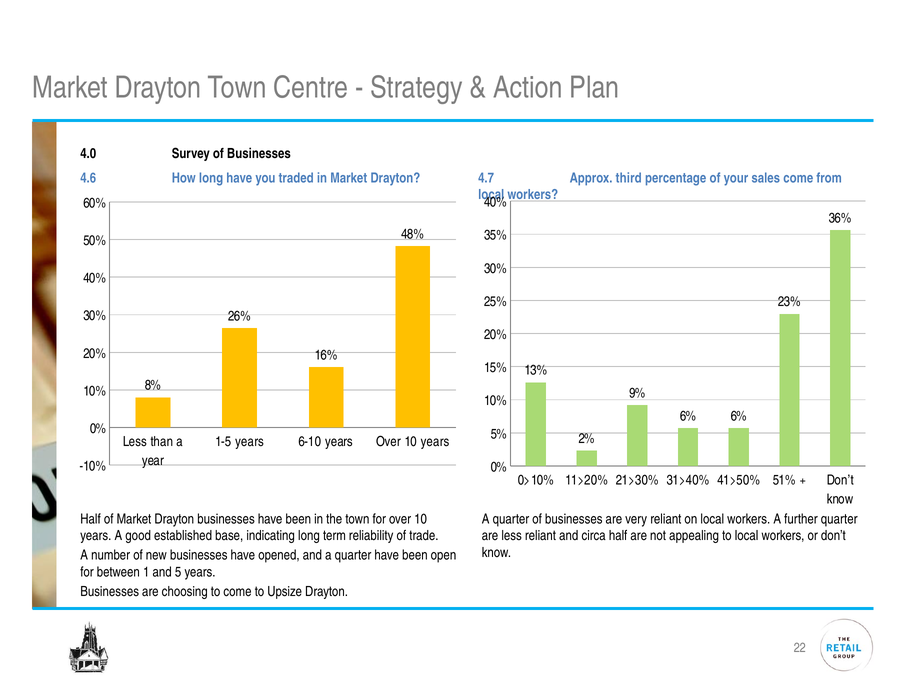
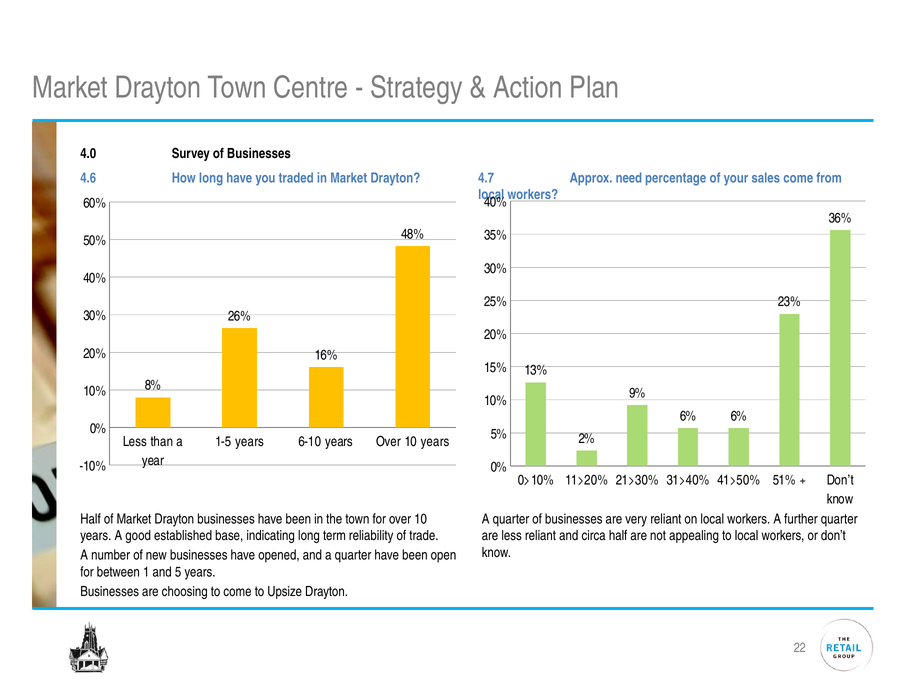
third: third -> need
